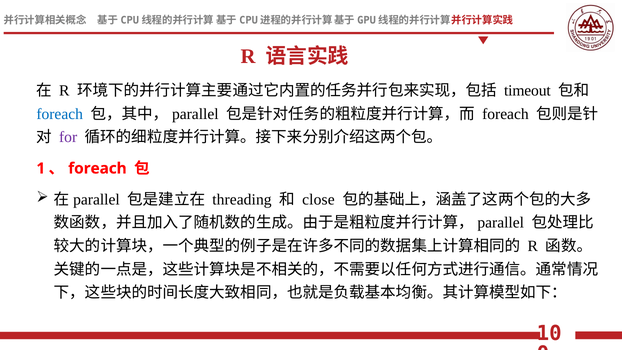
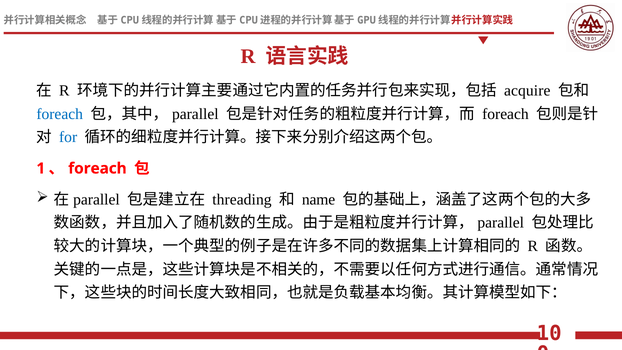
timeout: timeout -> acquire
for colour: purple -> blue
close: close -> name
